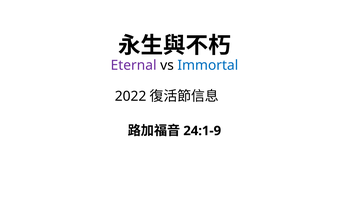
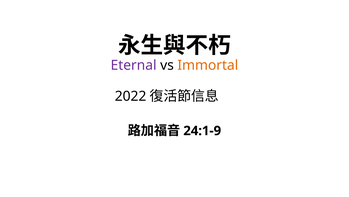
Immortal colour: blue -> orange
